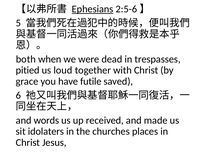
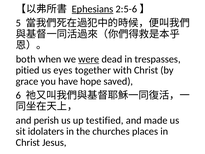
were underline: none -> present
loud: loud -> eyes
futile: futile -> hope
words: words -> perish
received: received -> testified
